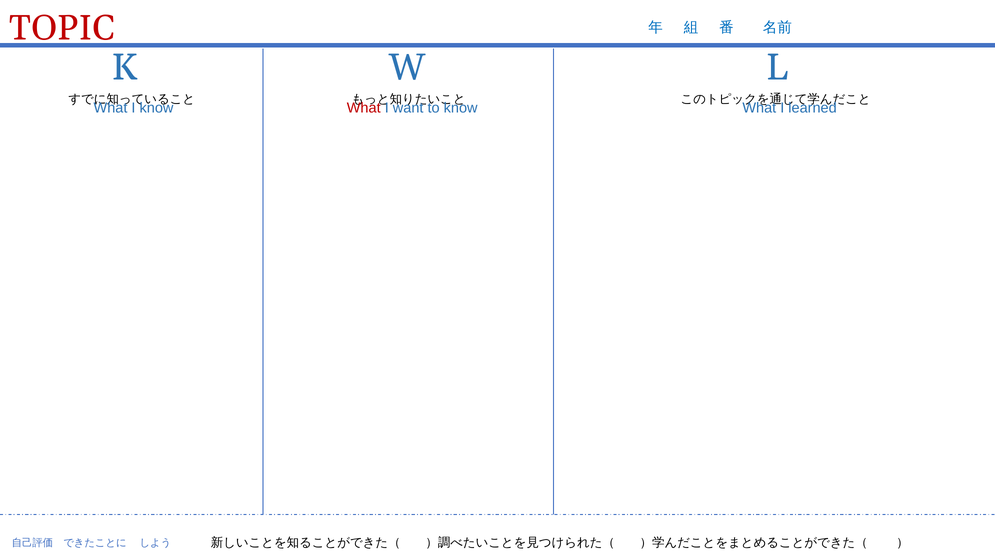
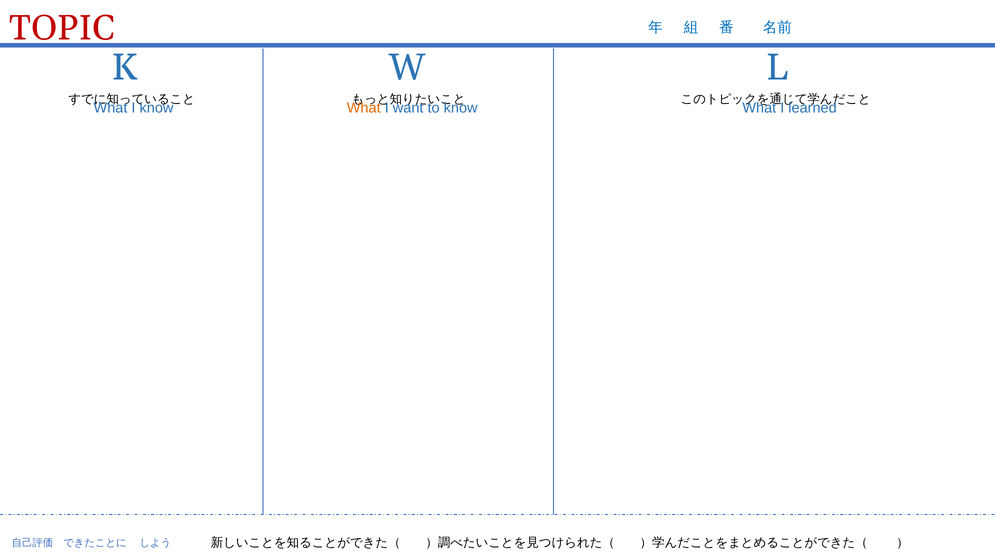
What at (364, 108) colour: red -> orange
